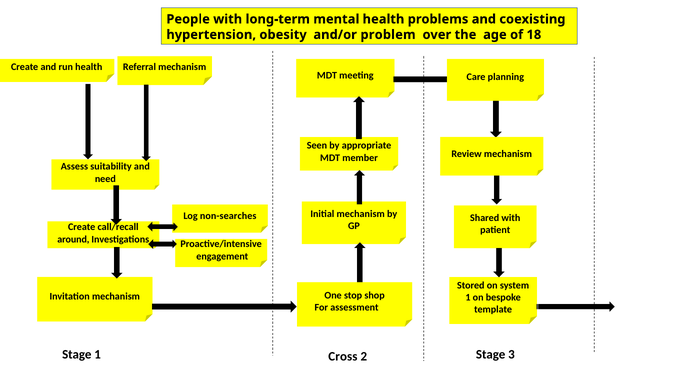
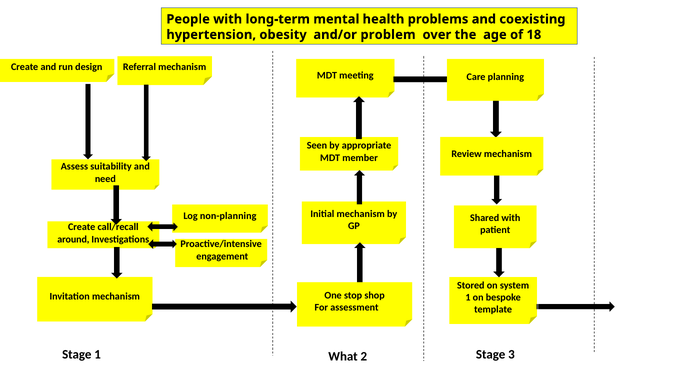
run health: health -> design
non-searches: non-searches -> non-planning
Cross: Cross -> What
